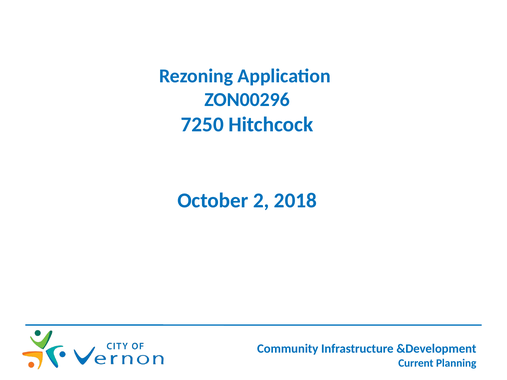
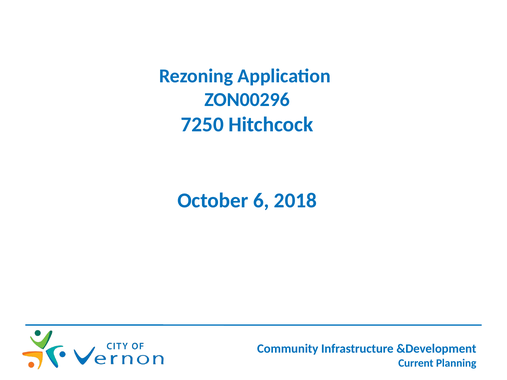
2: 2 -> 6
